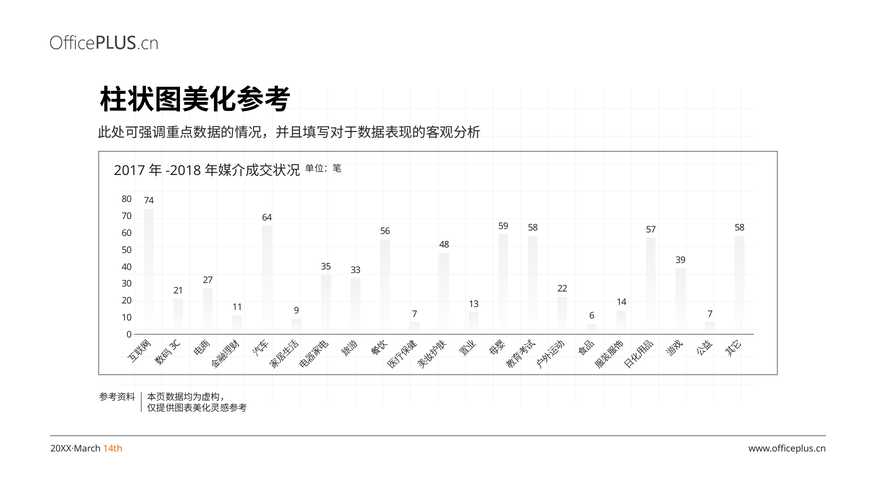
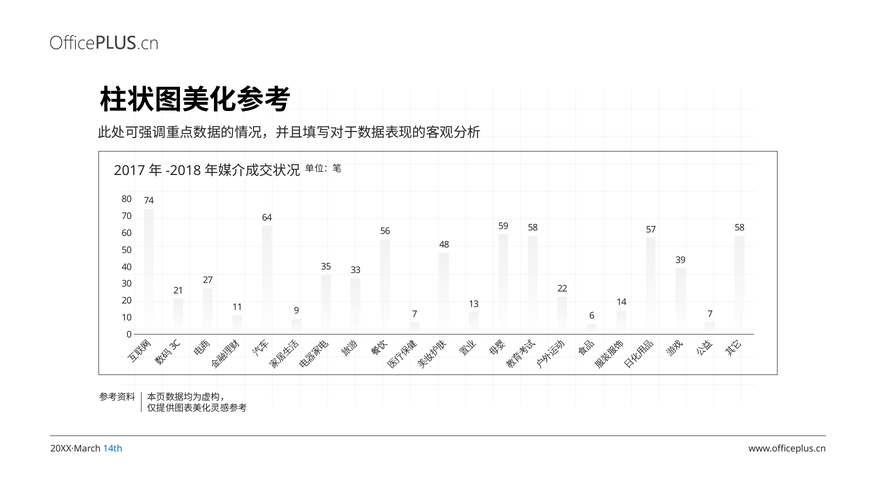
14th colour: orange -> blue
